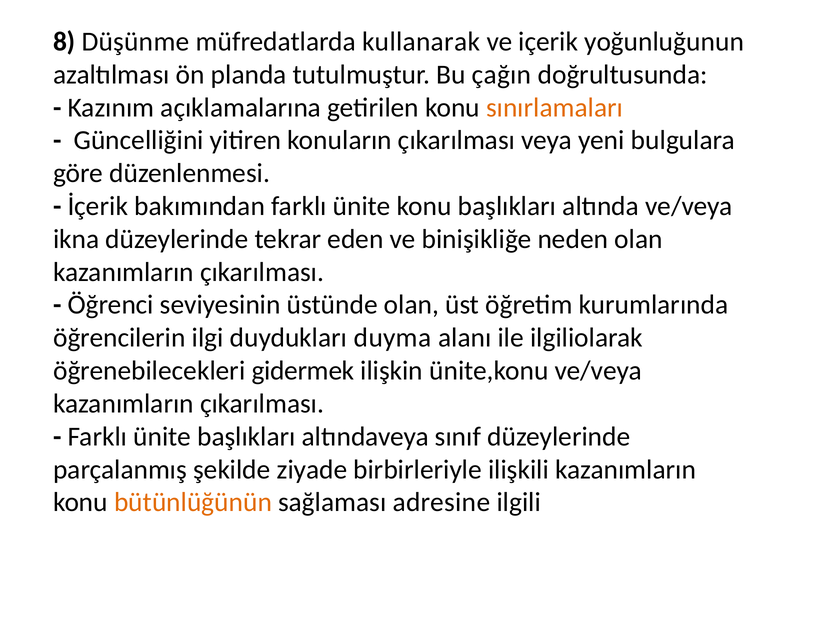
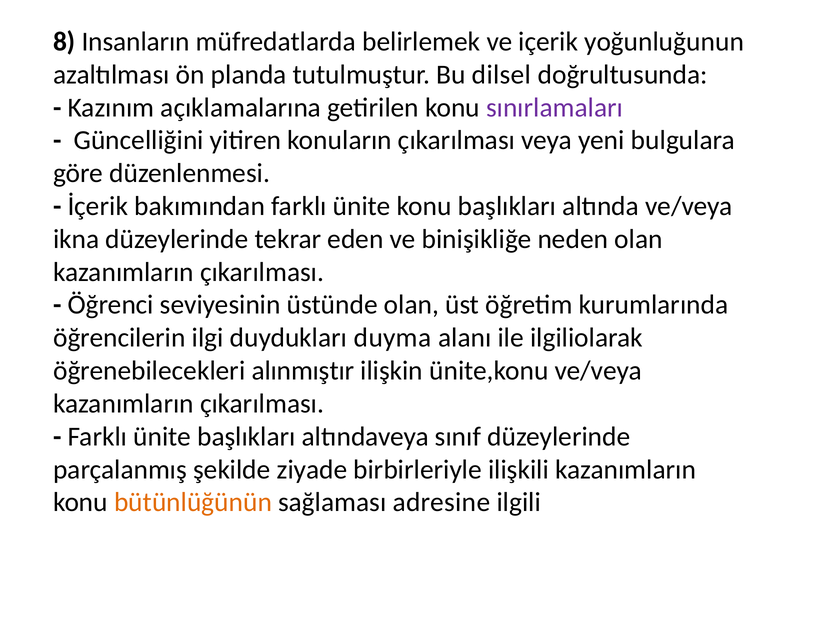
Düşünme: Düşünme -> Insanların
kullanarak: kullanarak -> belirlemek
çağın: çağın -> dilsel
sınırlamaları colour: orange -> purple
gidermek: gidermek -> alınmıştır
